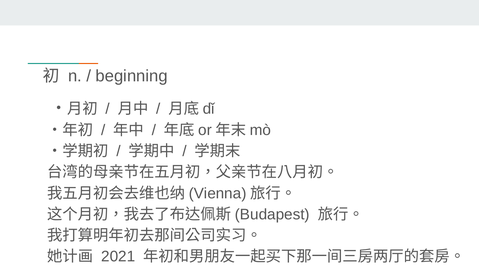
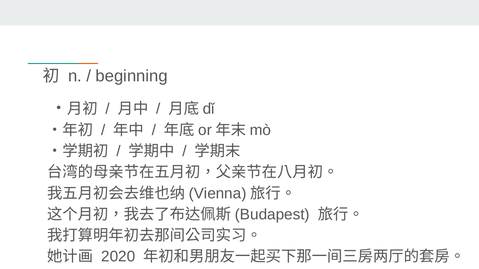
2021: 2021 -> 2020
